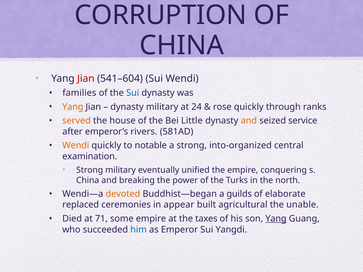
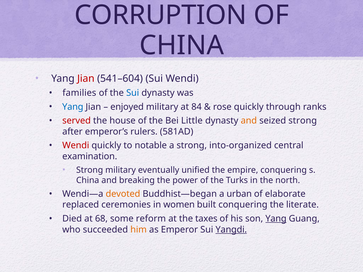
Yang at (73, 107) colour: orange -> blue
dynasty at (127, 107): dynasty -> enjoyed
24: 24 -> 84
served colour: orange -> red
seized service: service -> strong
rivers: rivers -> rulers
Wendi at (76, 146) colour: orange -> red
guilds: guilds -> urban
appear: appear -> women
built agricultural: agricultural -> conquering
unable: unable -> literate
71: 71 -> 68
some empire: empire -> reform
him colour: blue -> orange
Yangdi underline: none -> present
